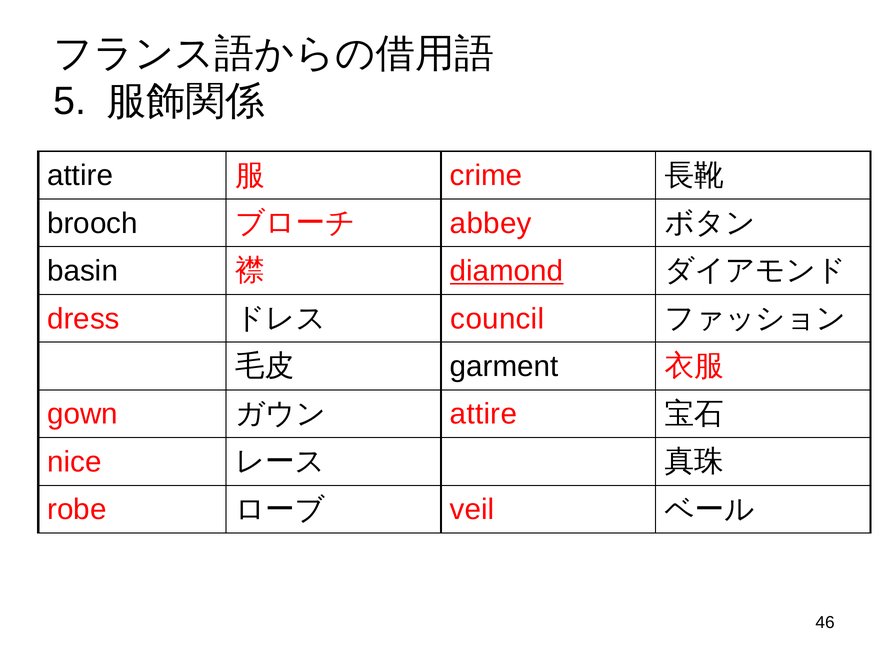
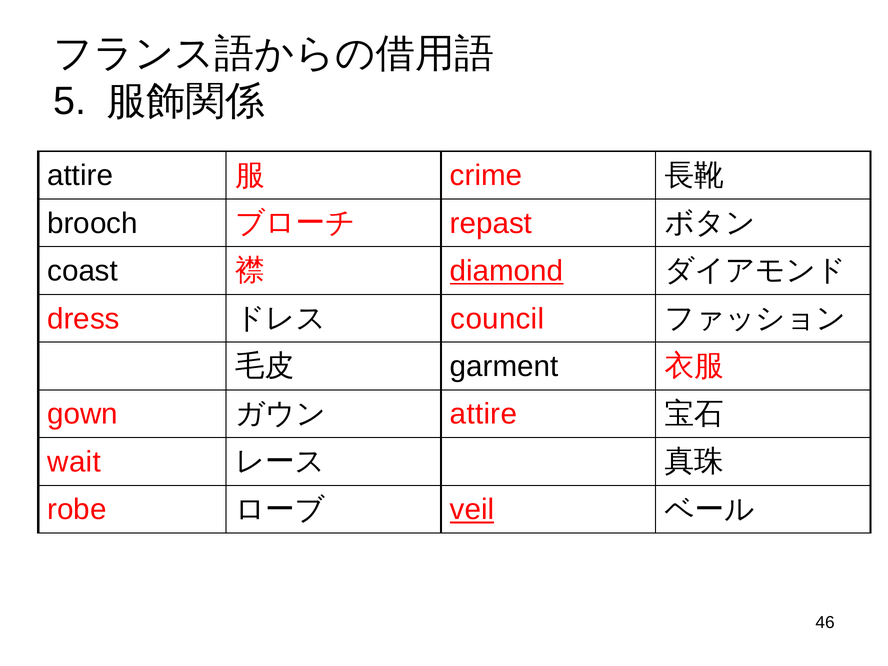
abbey: abbey -> repast
basin: basin -> coast
nice: nice -> wait
veil underline: none -> present
